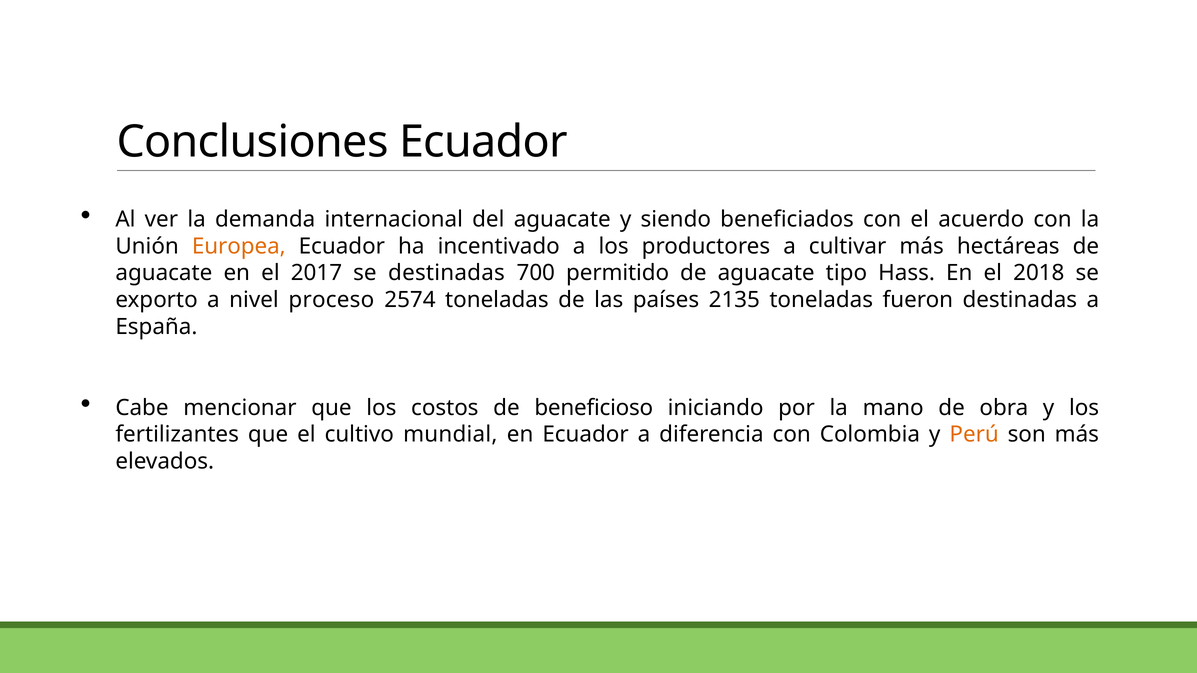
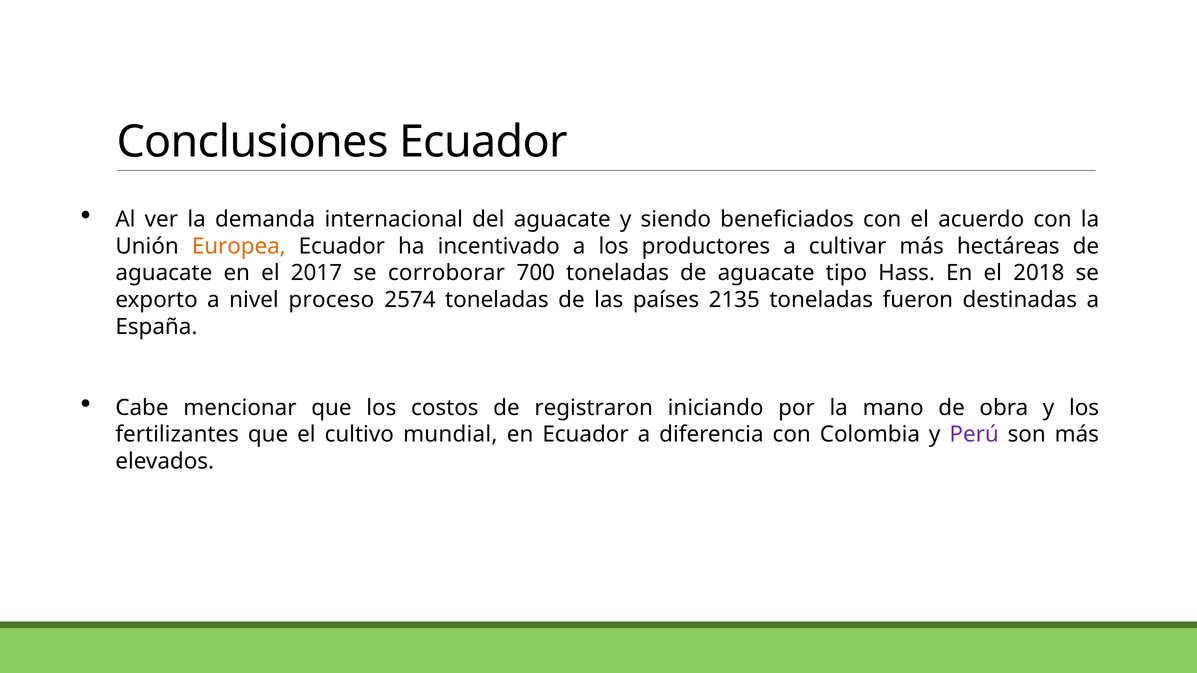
se destinadas: destinadas -> corroborar
700 permitido: permitido -> toneladas
beneficioso: beneficioso -> registraron
Perú colour: orange -> purple
